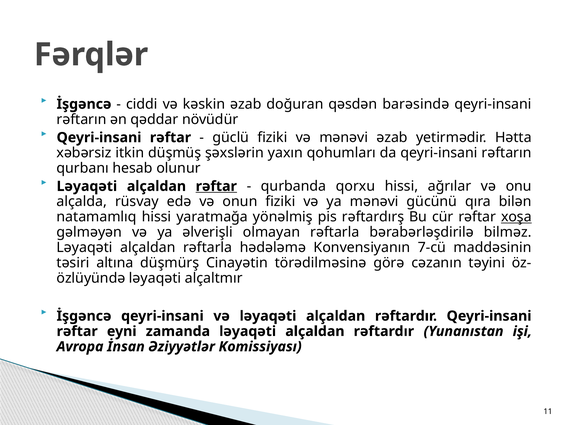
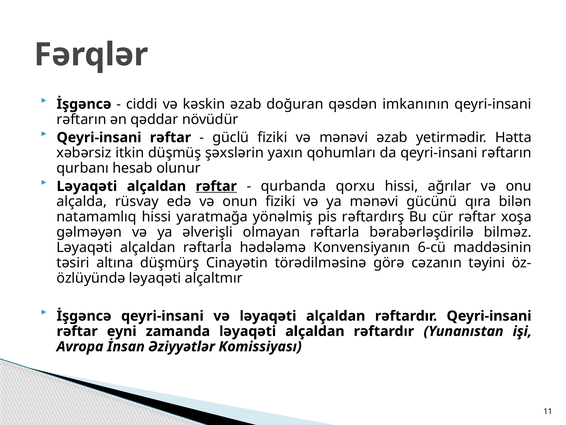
barəsində: barəsində -> imkanının
xoşa underline: present -> none
7-cü: 7-cü -> 6-cü
